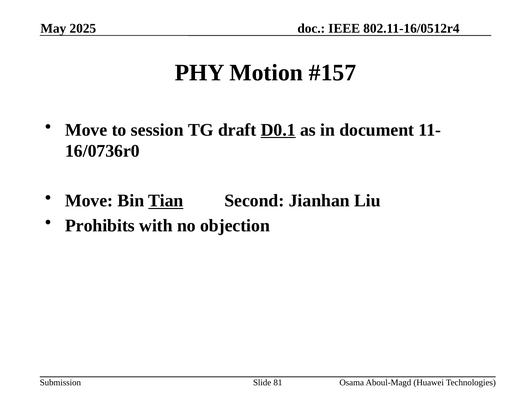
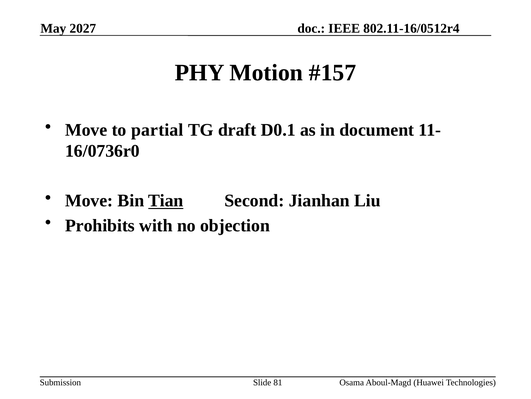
2025: 2025 -> 2027
session: session -> partial
D0.1 underline: present -> none
